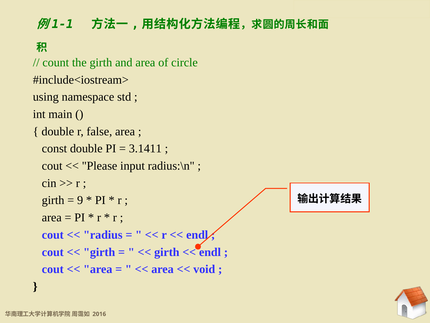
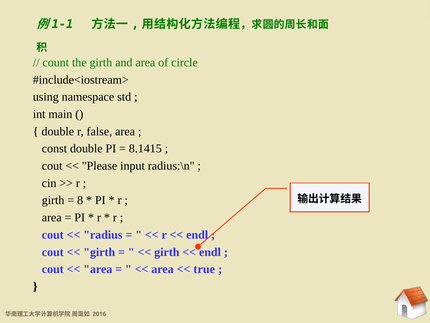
3.1411: 3.1411 -> 8.1415
9: 9 -> 8
void: void -> true
